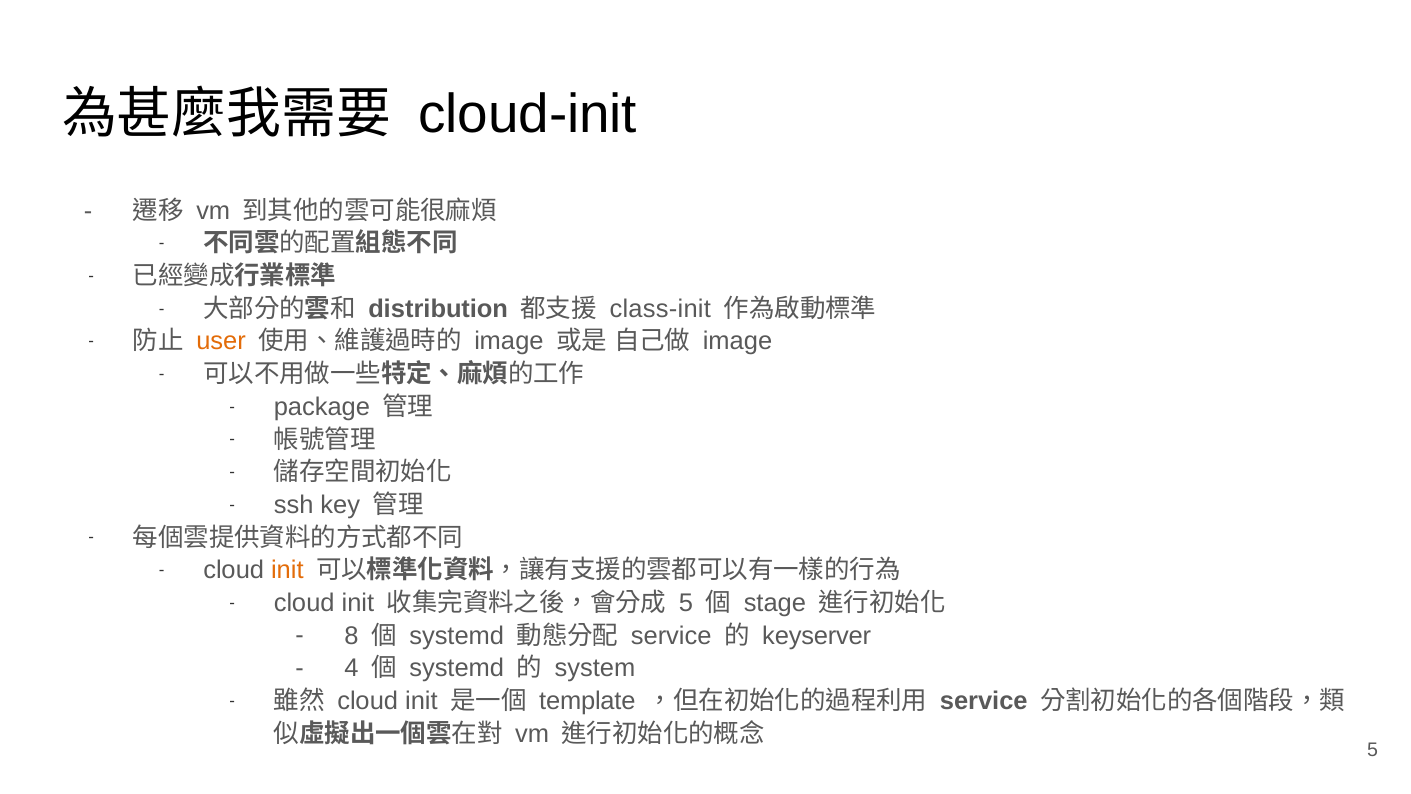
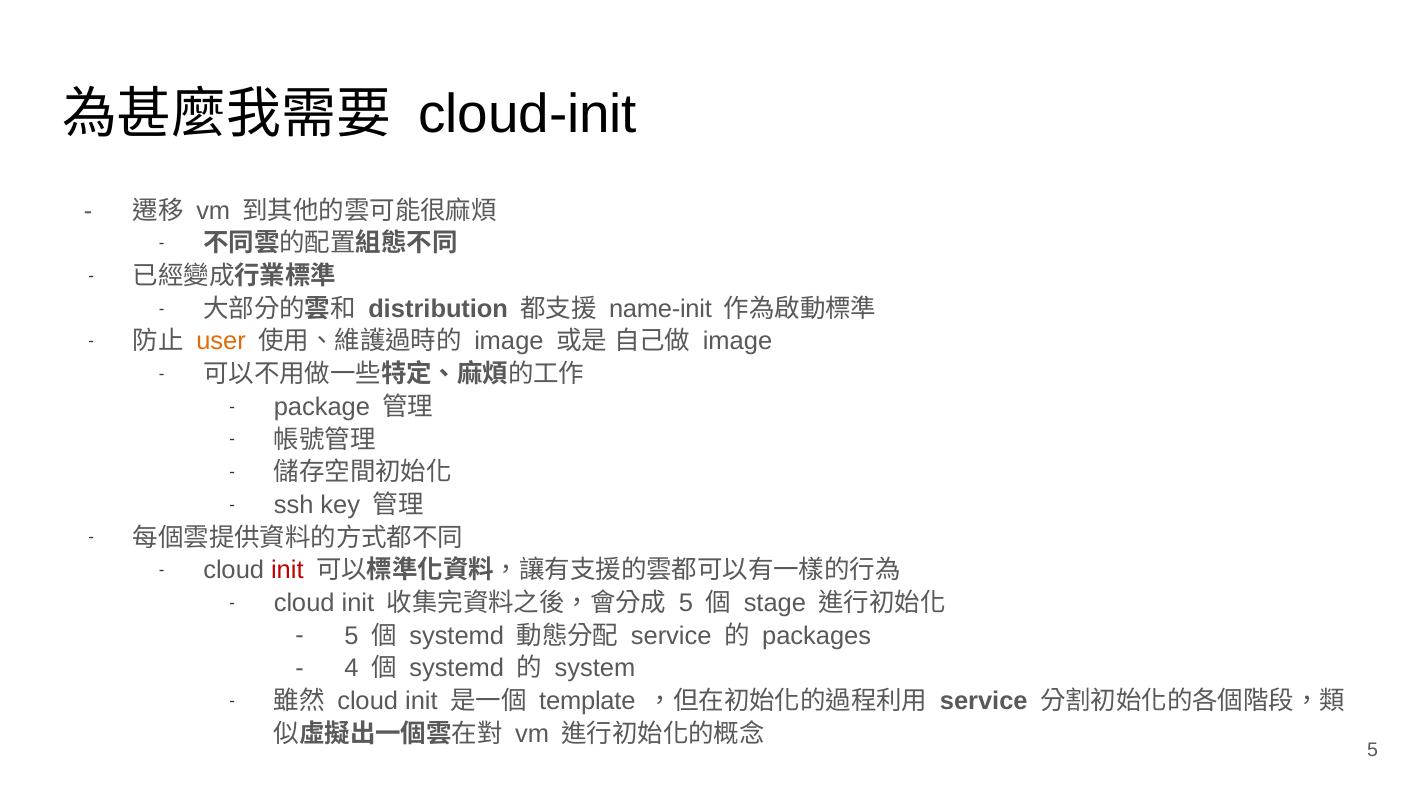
class-init: class-init -> name-init
init at (287, 570) colour: orange -> red
8 at (352, 635): 8 -> 5
keyserver: keyserver -> packages
